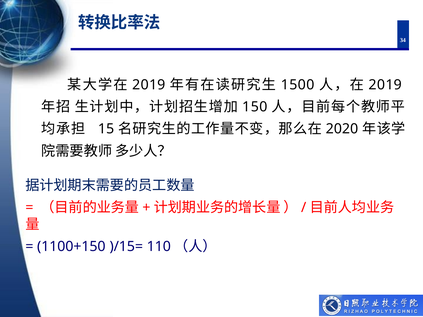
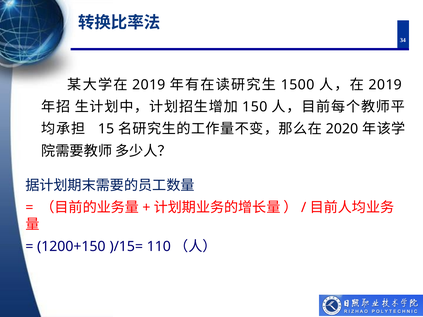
1100+150: 1100+150 -> 1200+150
